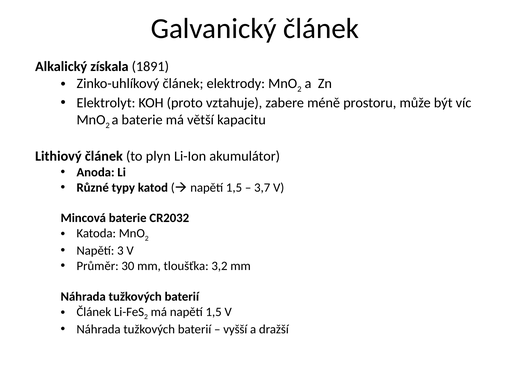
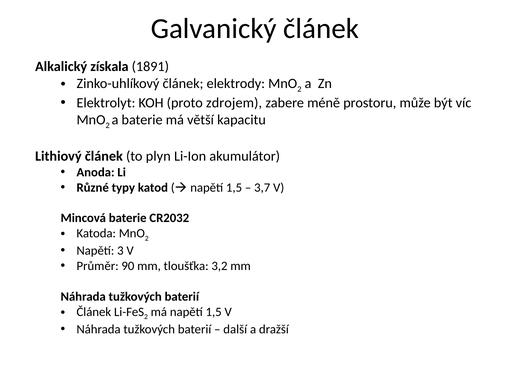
vztahuje: vztahuje -> zdrojem
30: 30 -> 90
vyšší: vyšší -> další
